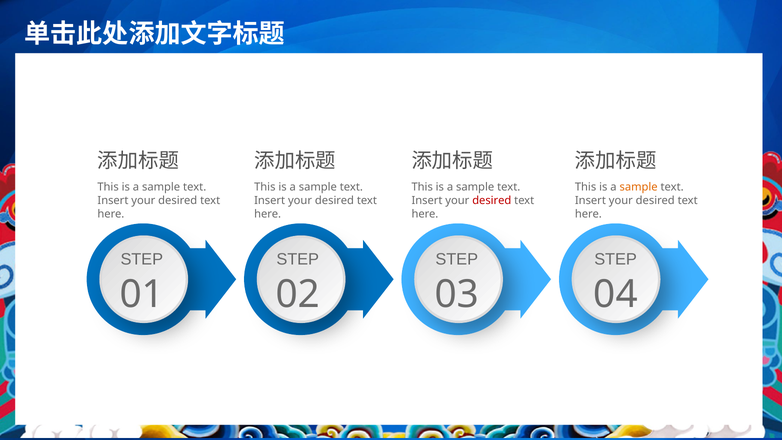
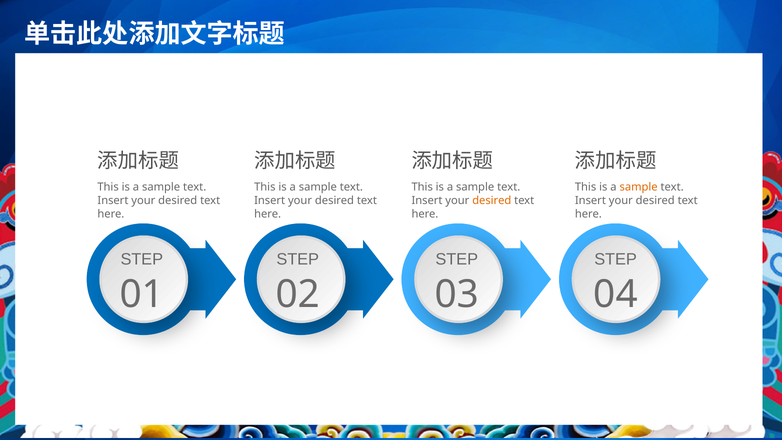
desired at (492, 200) colour: red -> orange
